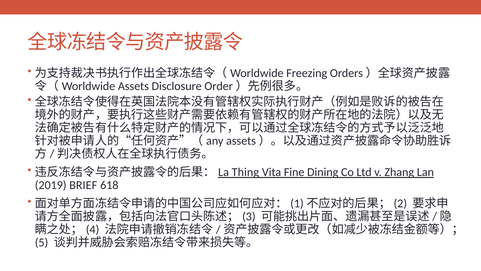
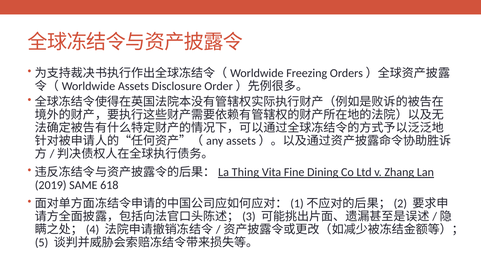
BRIEF: BRIEF -> SAME
